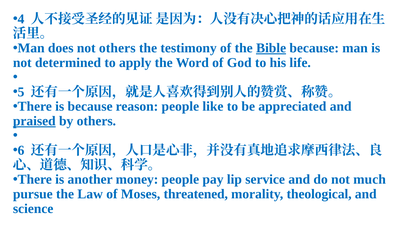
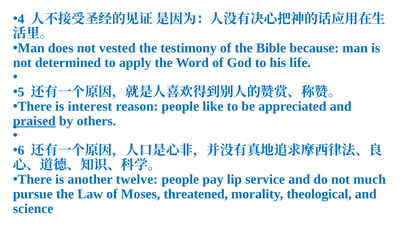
not others: others -> vested
Bible underline: present -> none
is because: because -> interest
money: money -> twelve
